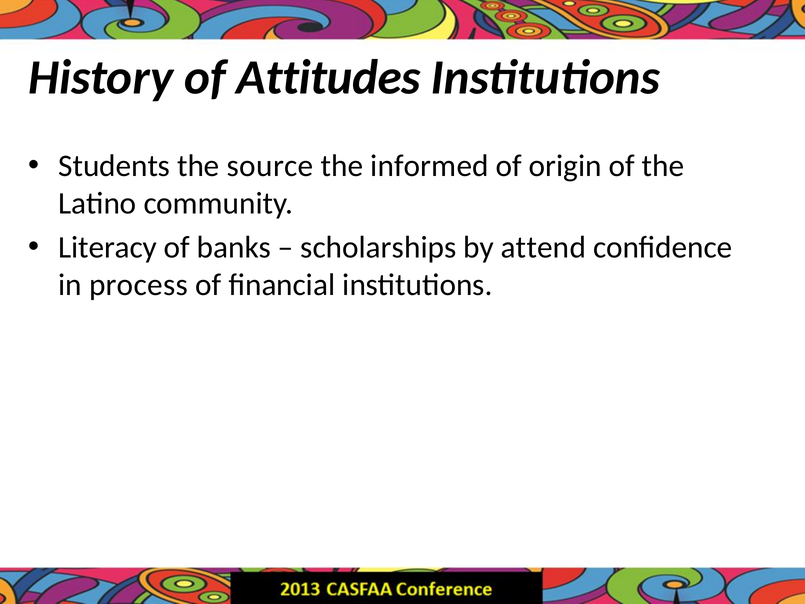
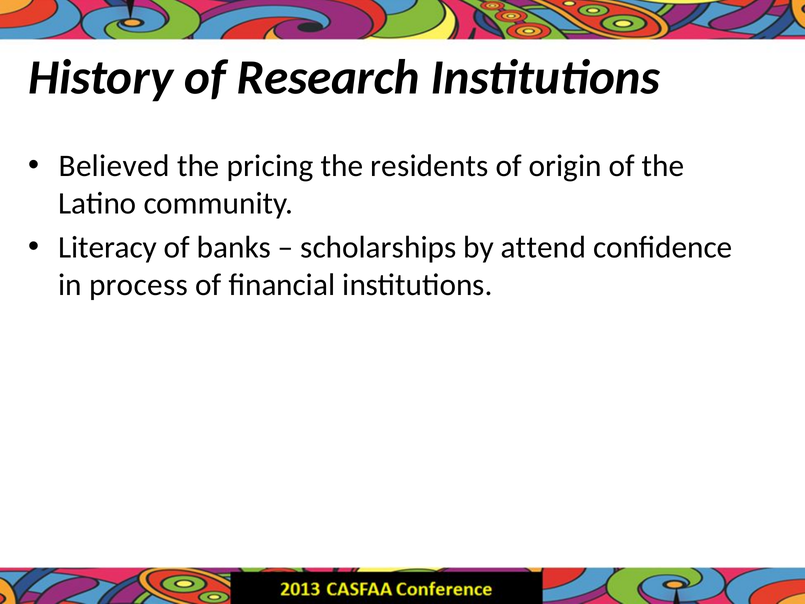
Attitudes: Attitudes -> Research
Students: Students -> Believed
source: source -> pricing
informed: informed -> residents
